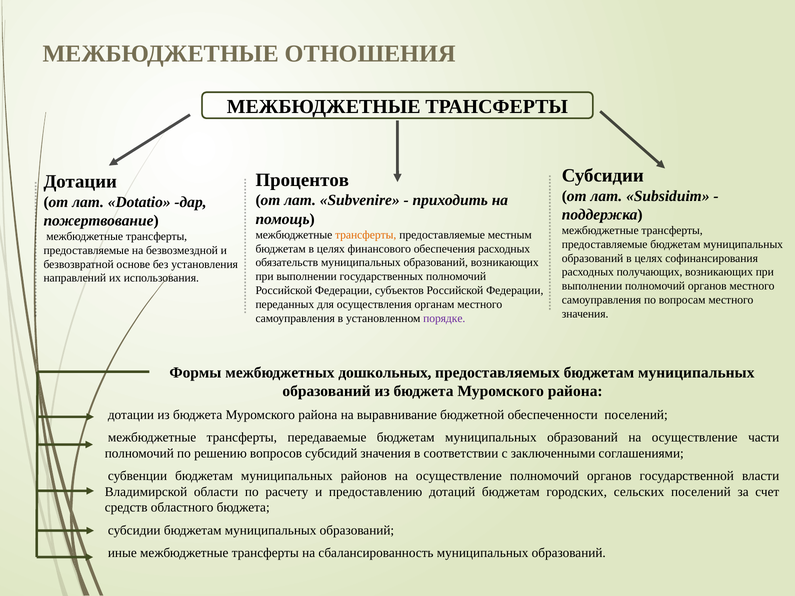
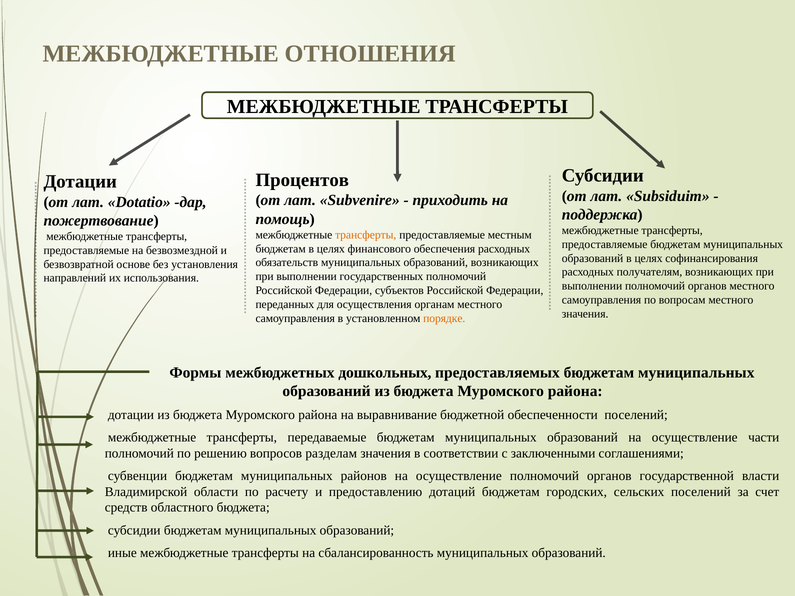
получающих: получающих -> получателям
порядке colour: purple -> orange
субсидий: субсидий -> разделам
